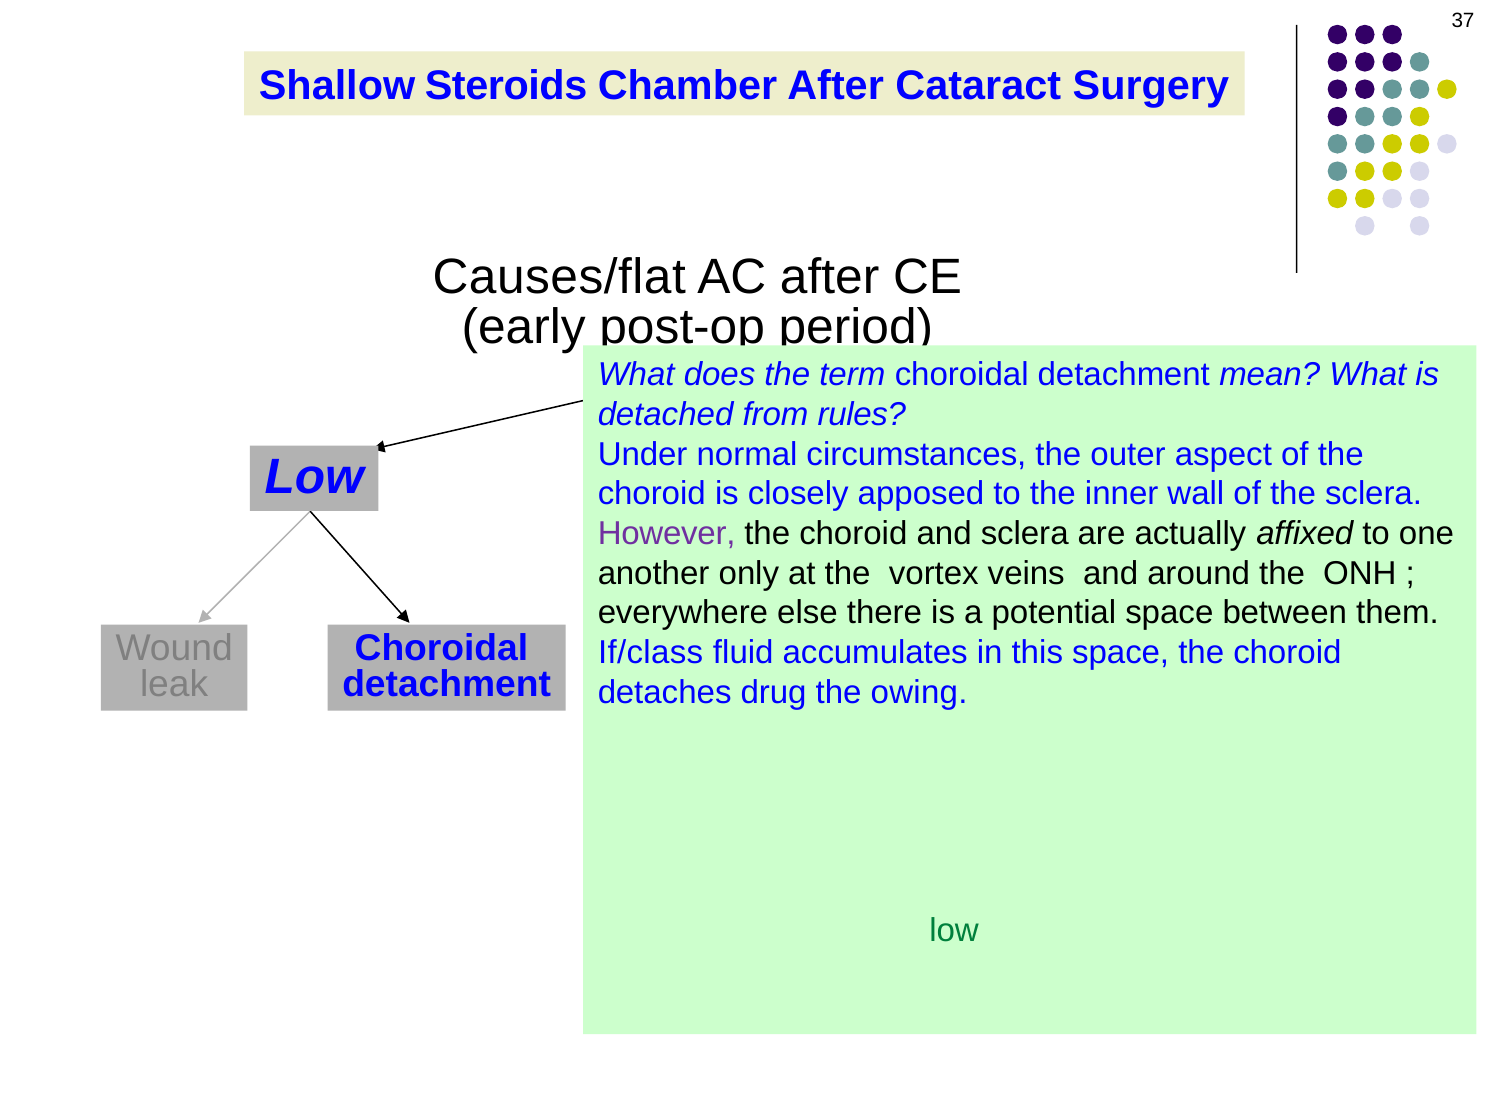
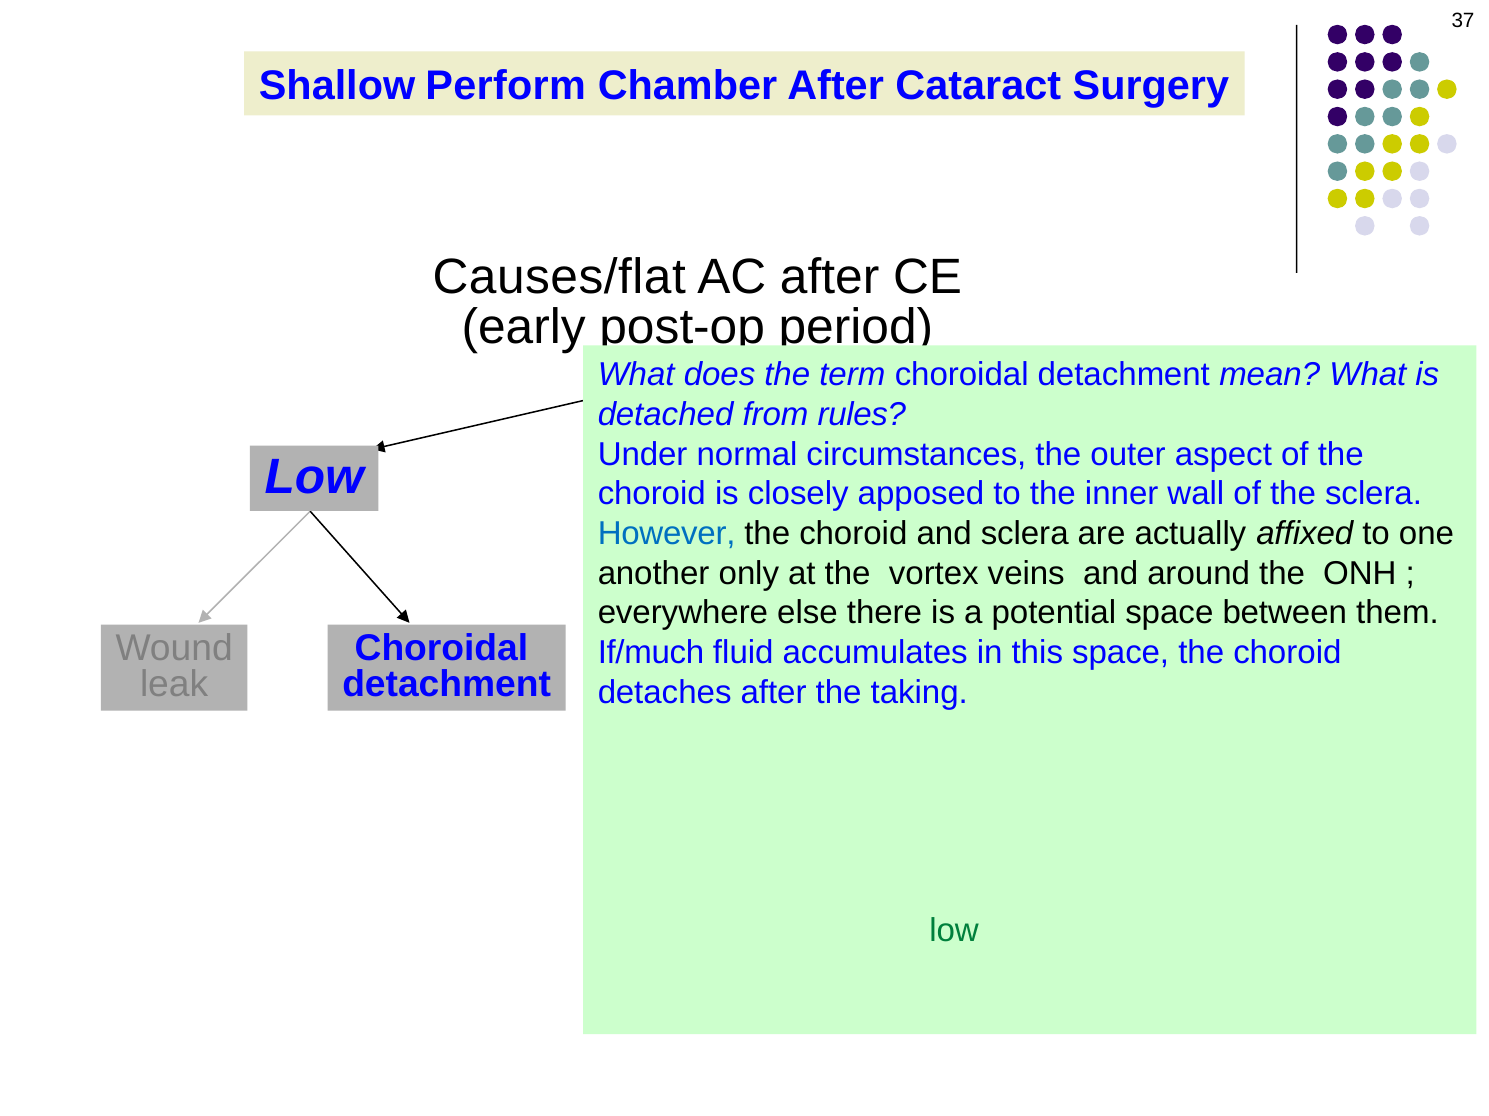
Steroids: Steroids -> Perform
However at (667, 534) colour: purple -> blue
If/class: If/class -> If/much
detaches drug: drug -> after
owing: owing -> taking
